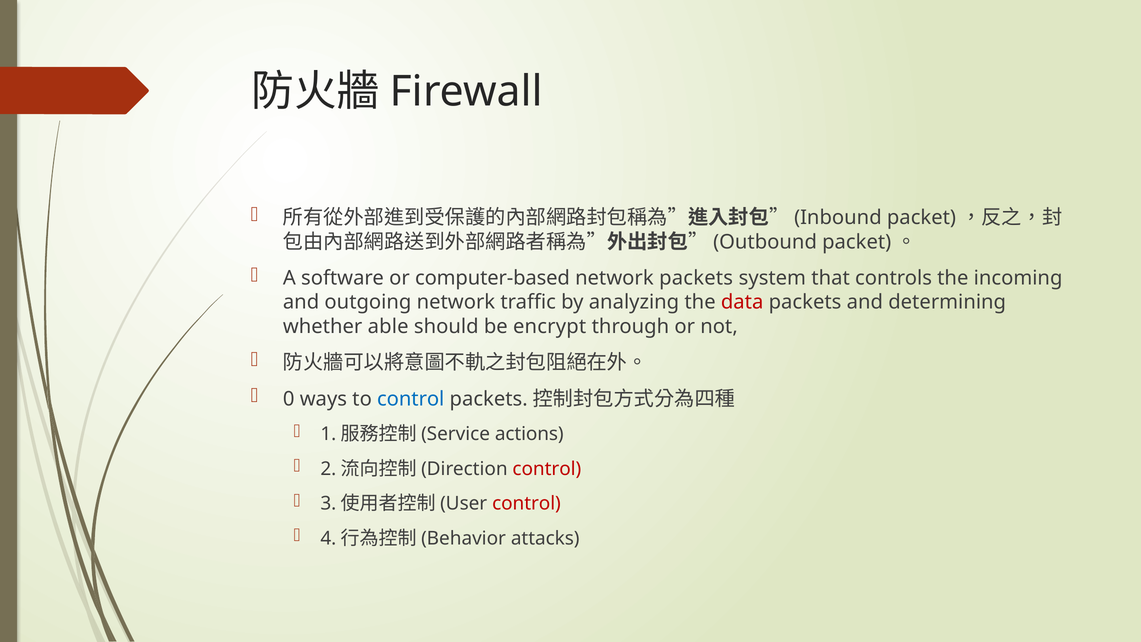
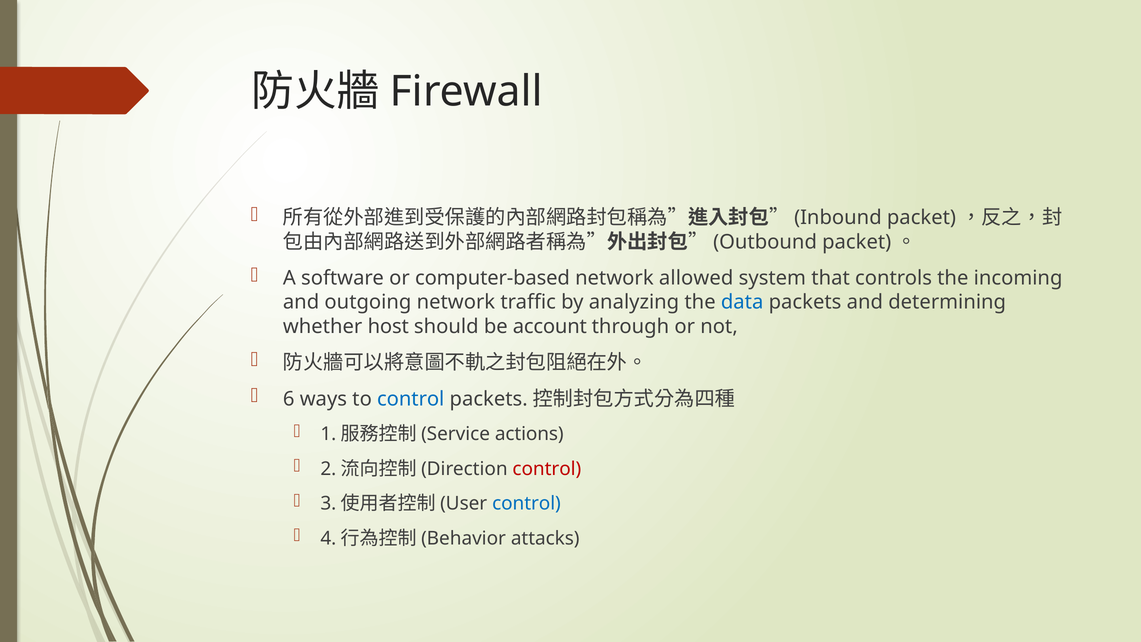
network packets: packets -> allowed
data colour: red -> blue
able: able -> host
encrypt: encrypt -> account
0: 0 -> 6
control at (526, 503) colour: red -> blue
